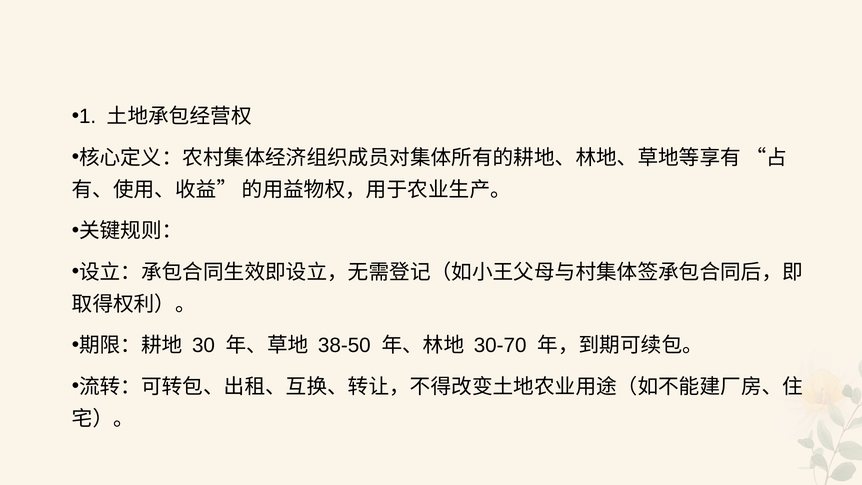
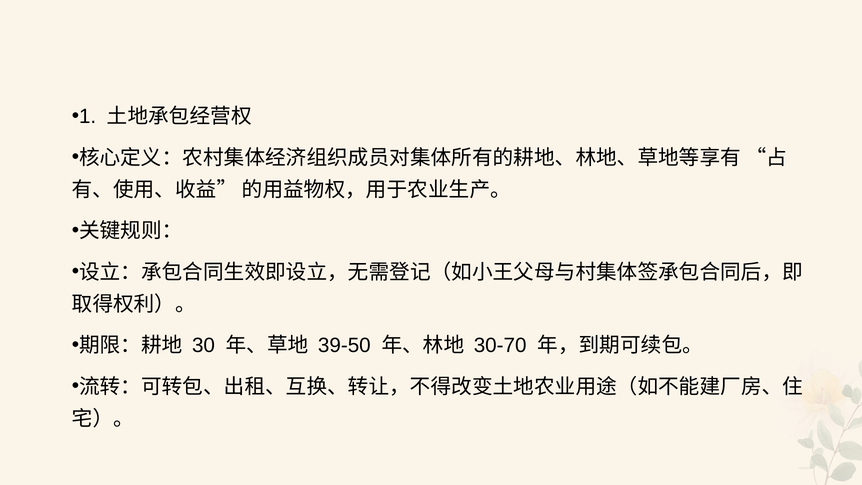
38-50: 38-50 -> 39-50
